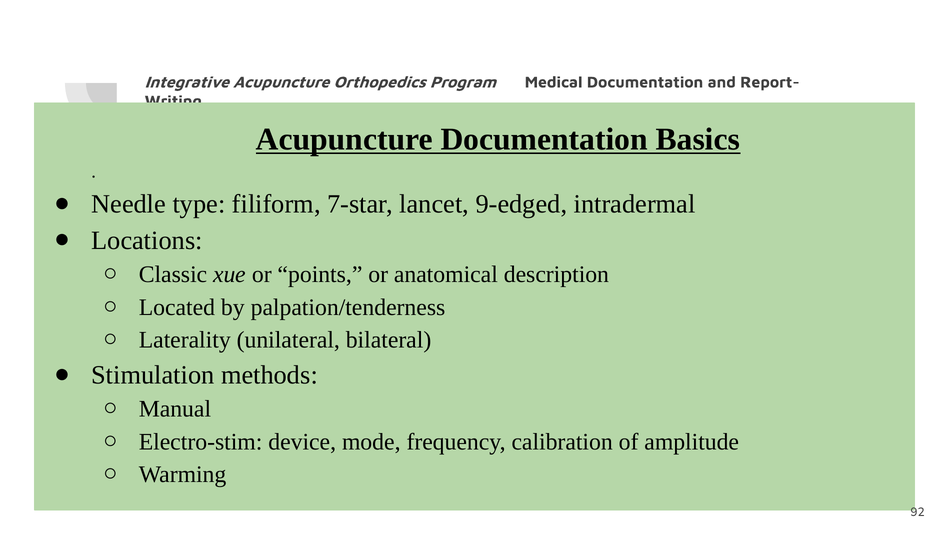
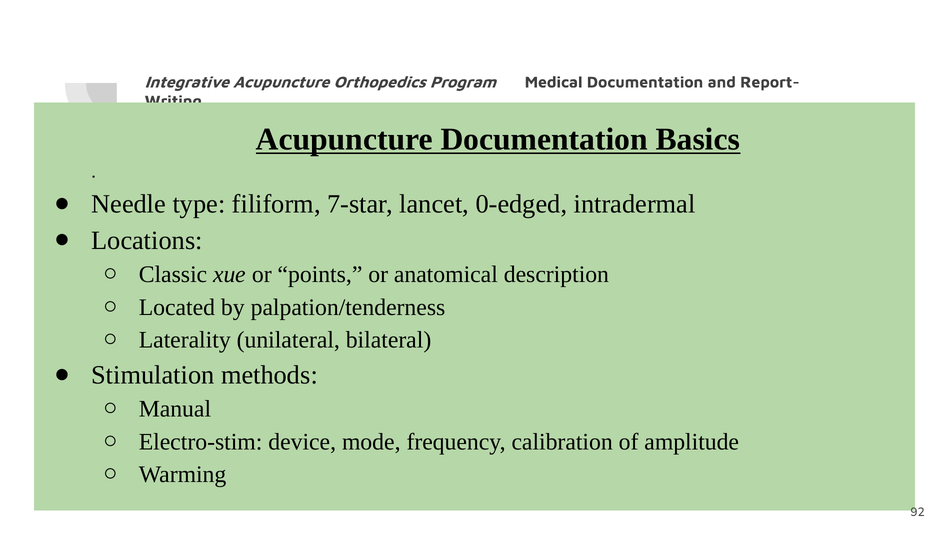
9-edged: 9-edged -> 0-edged
